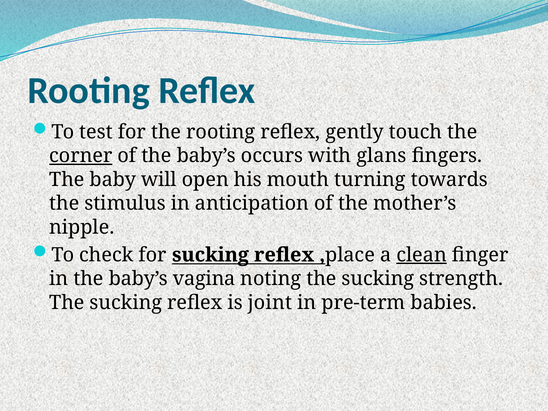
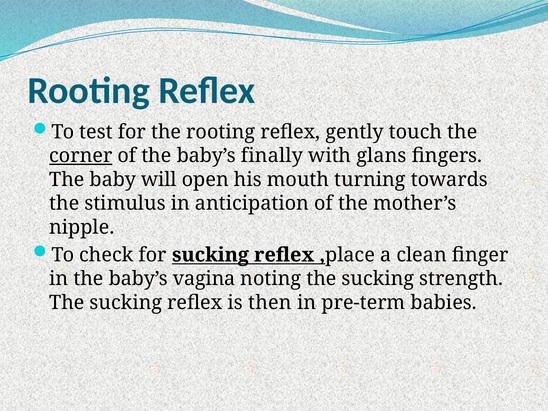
occurs: occurs -> finally
clean underline: present -> none
joint: joint -> then
